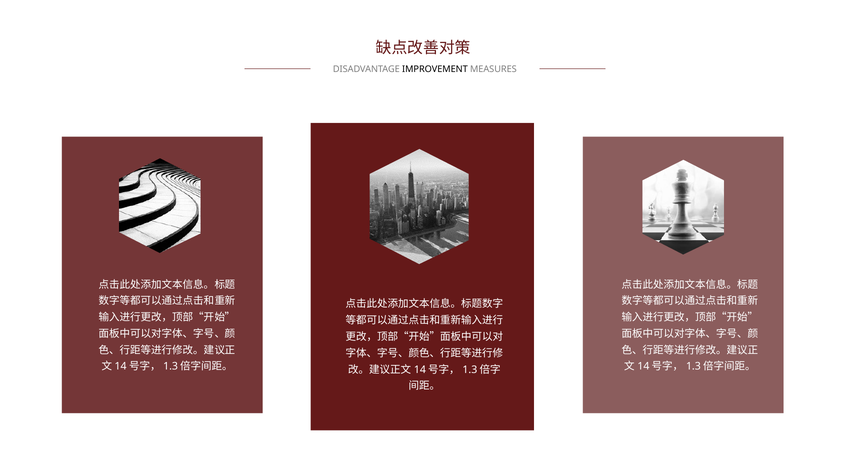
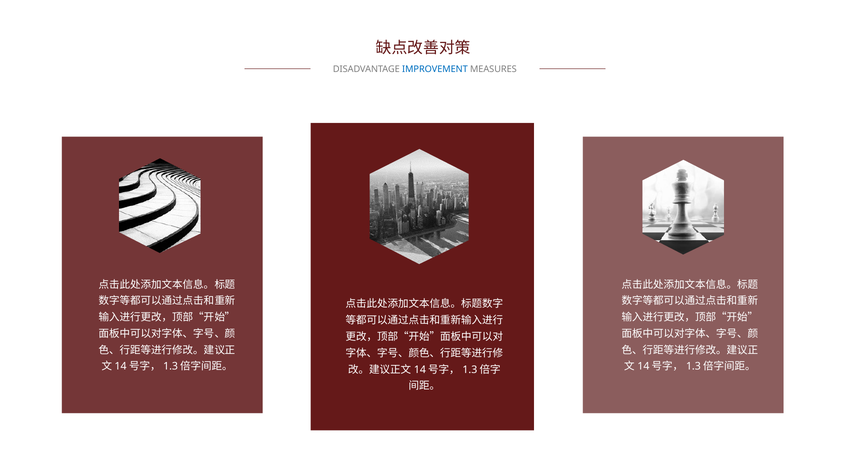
IMPROVEMENT colour: black -> blue
